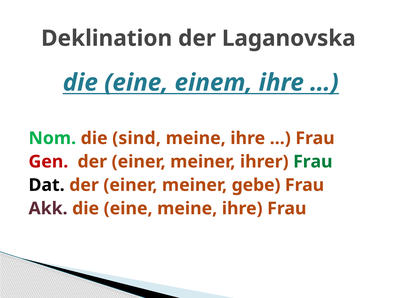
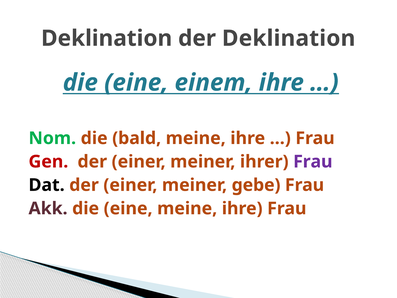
der Laganovska: Laganovska -> Deklination
sind: sind -> bald
Frau at (313, 162) colour: green -> purple
